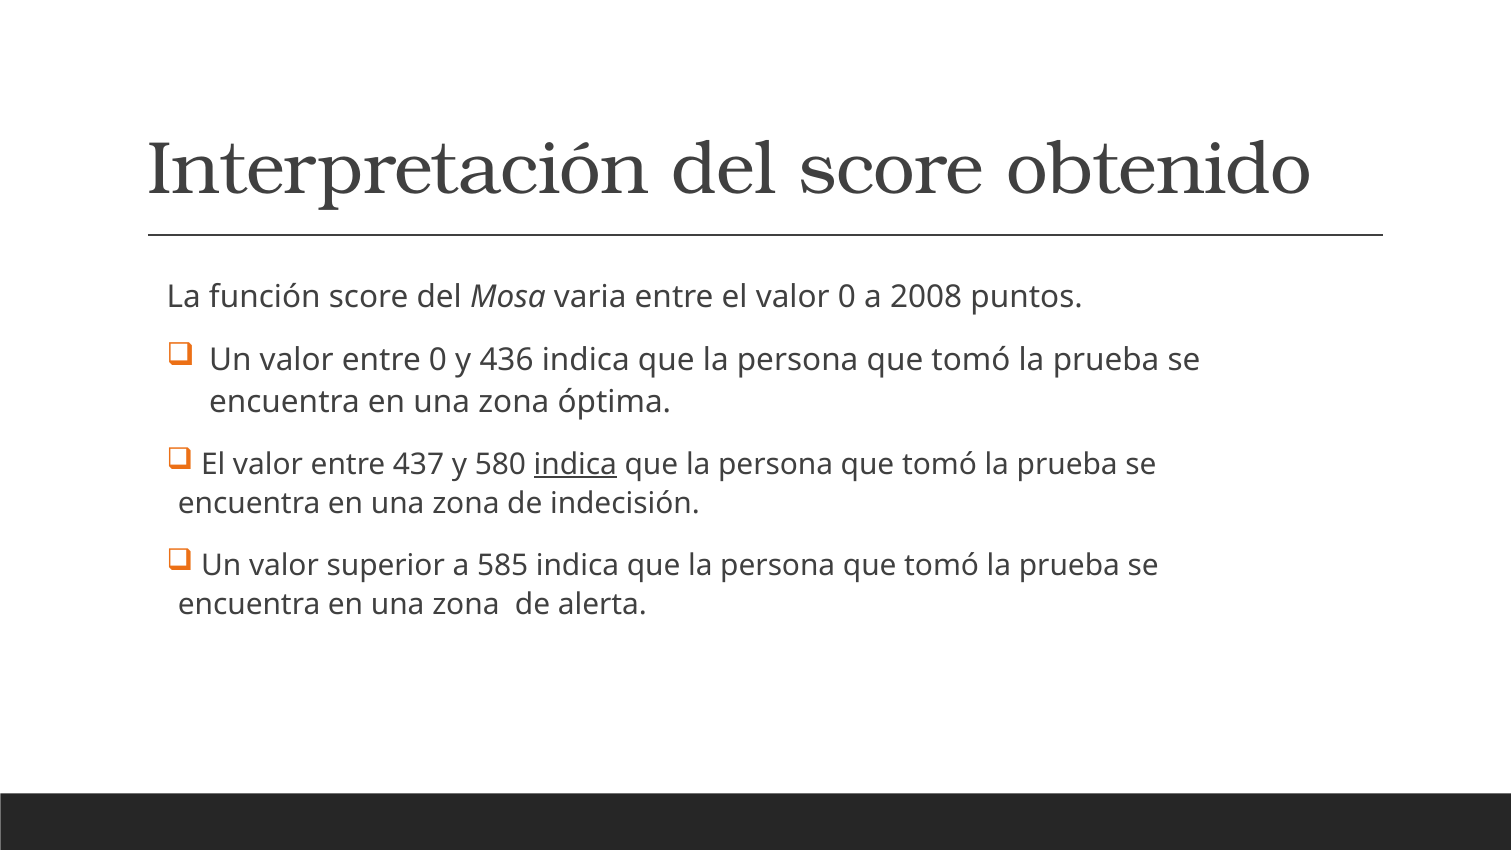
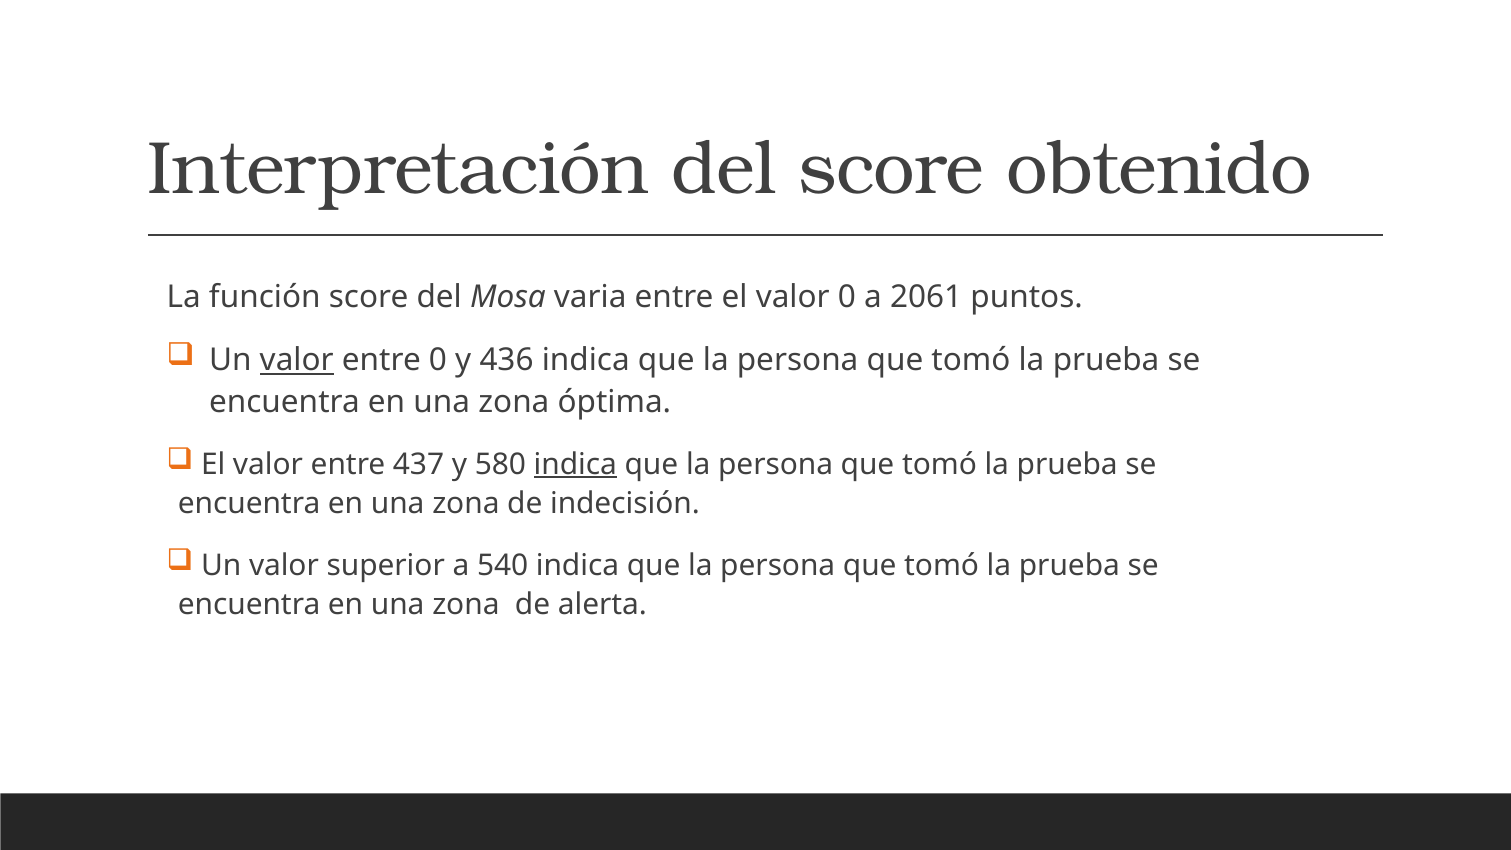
2008: 2008 -> 2061
valor at (297, 360) underline: none -> present
585: 585 -> 540
